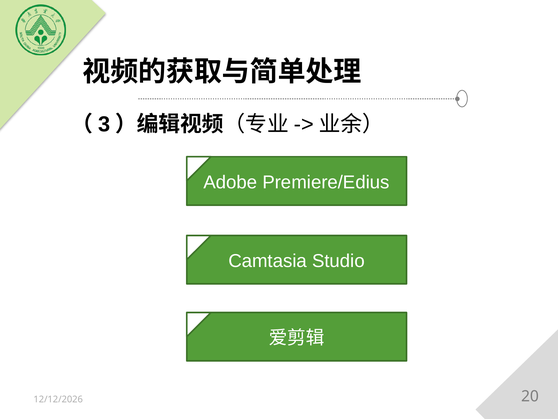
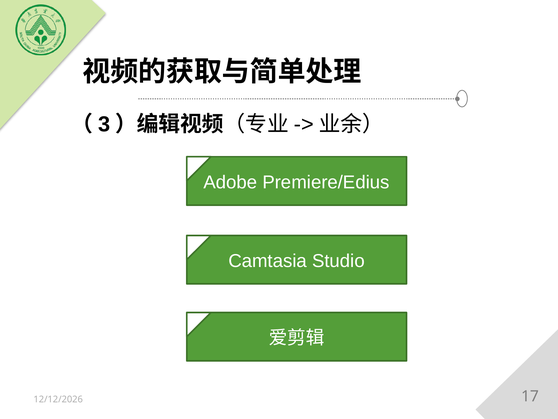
20: 20 -> 17
